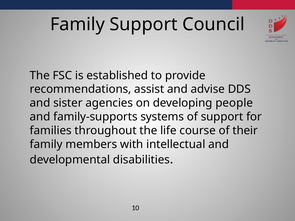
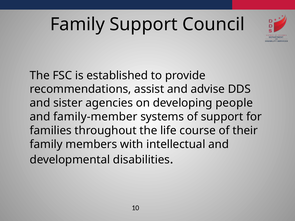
family-supports: family-supports -> family-member
